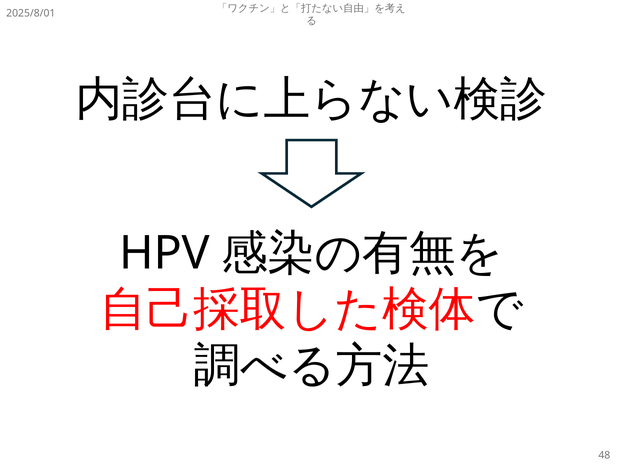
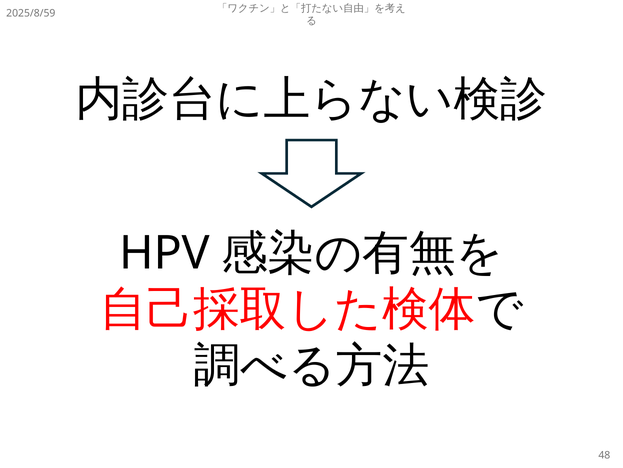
2025/8/01: 2025/8/01 -> 2025/8/59
